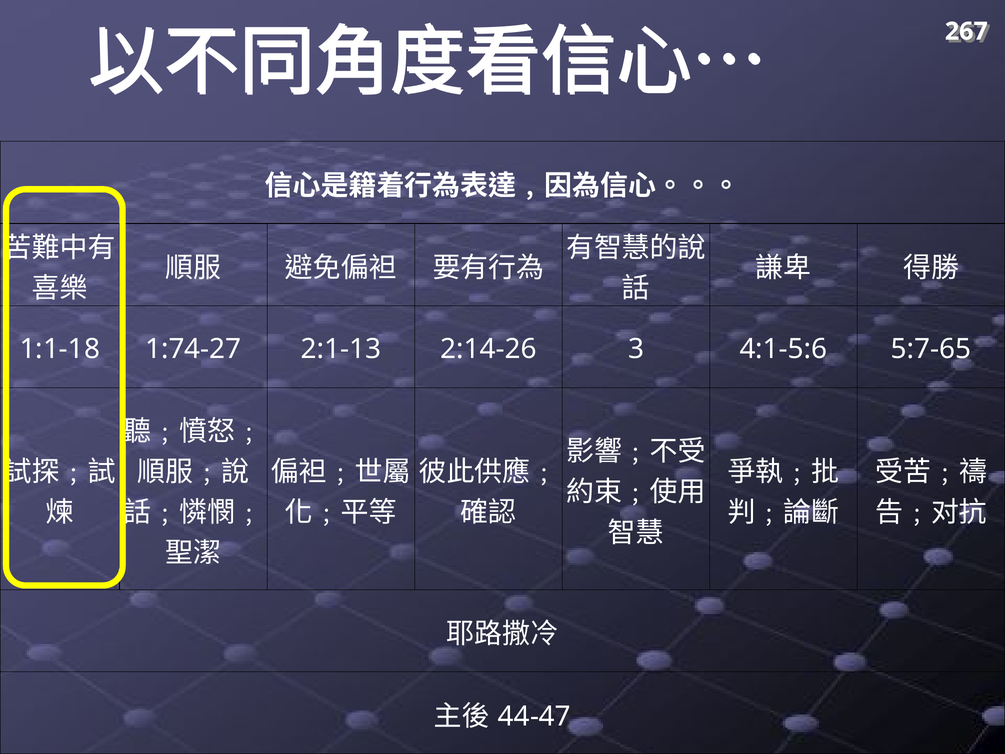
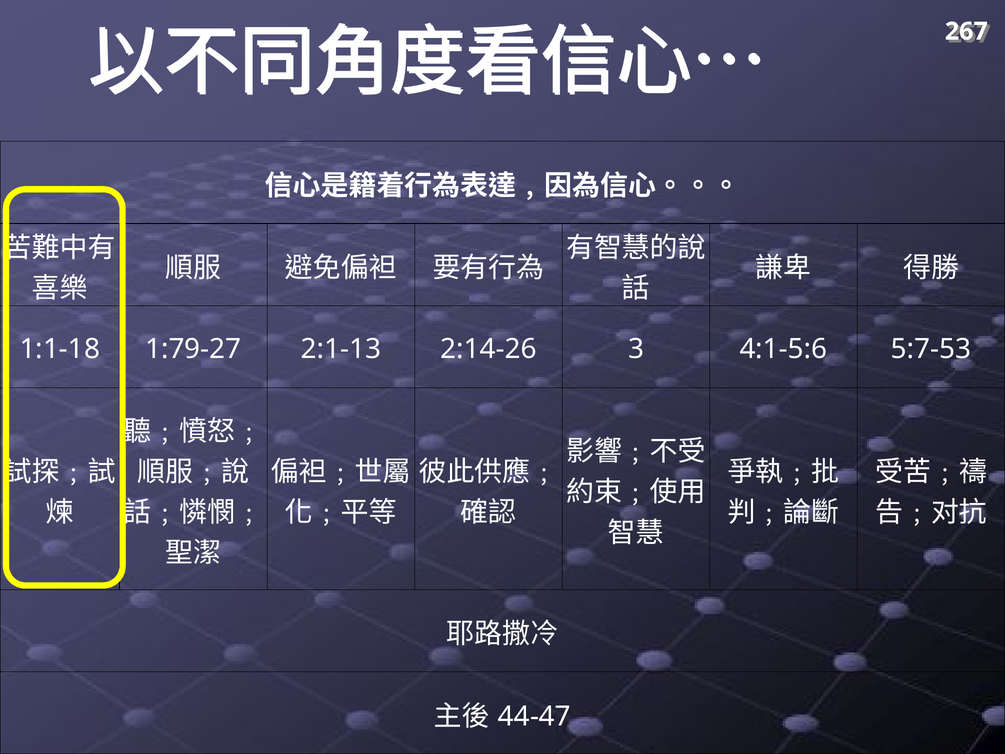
1:74-27: 1:74-27 -> 1:79-27
5:7-65: 5:7-65 -> 5:7-53
